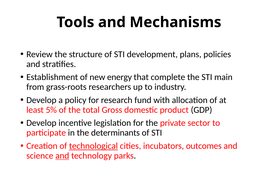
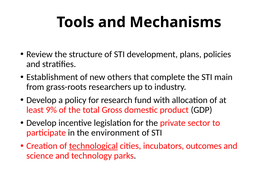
energy: energy -> others
5%: 5% -> 9%
determinants: determinants -> environment
and at (62, 155) underline: present -> none
